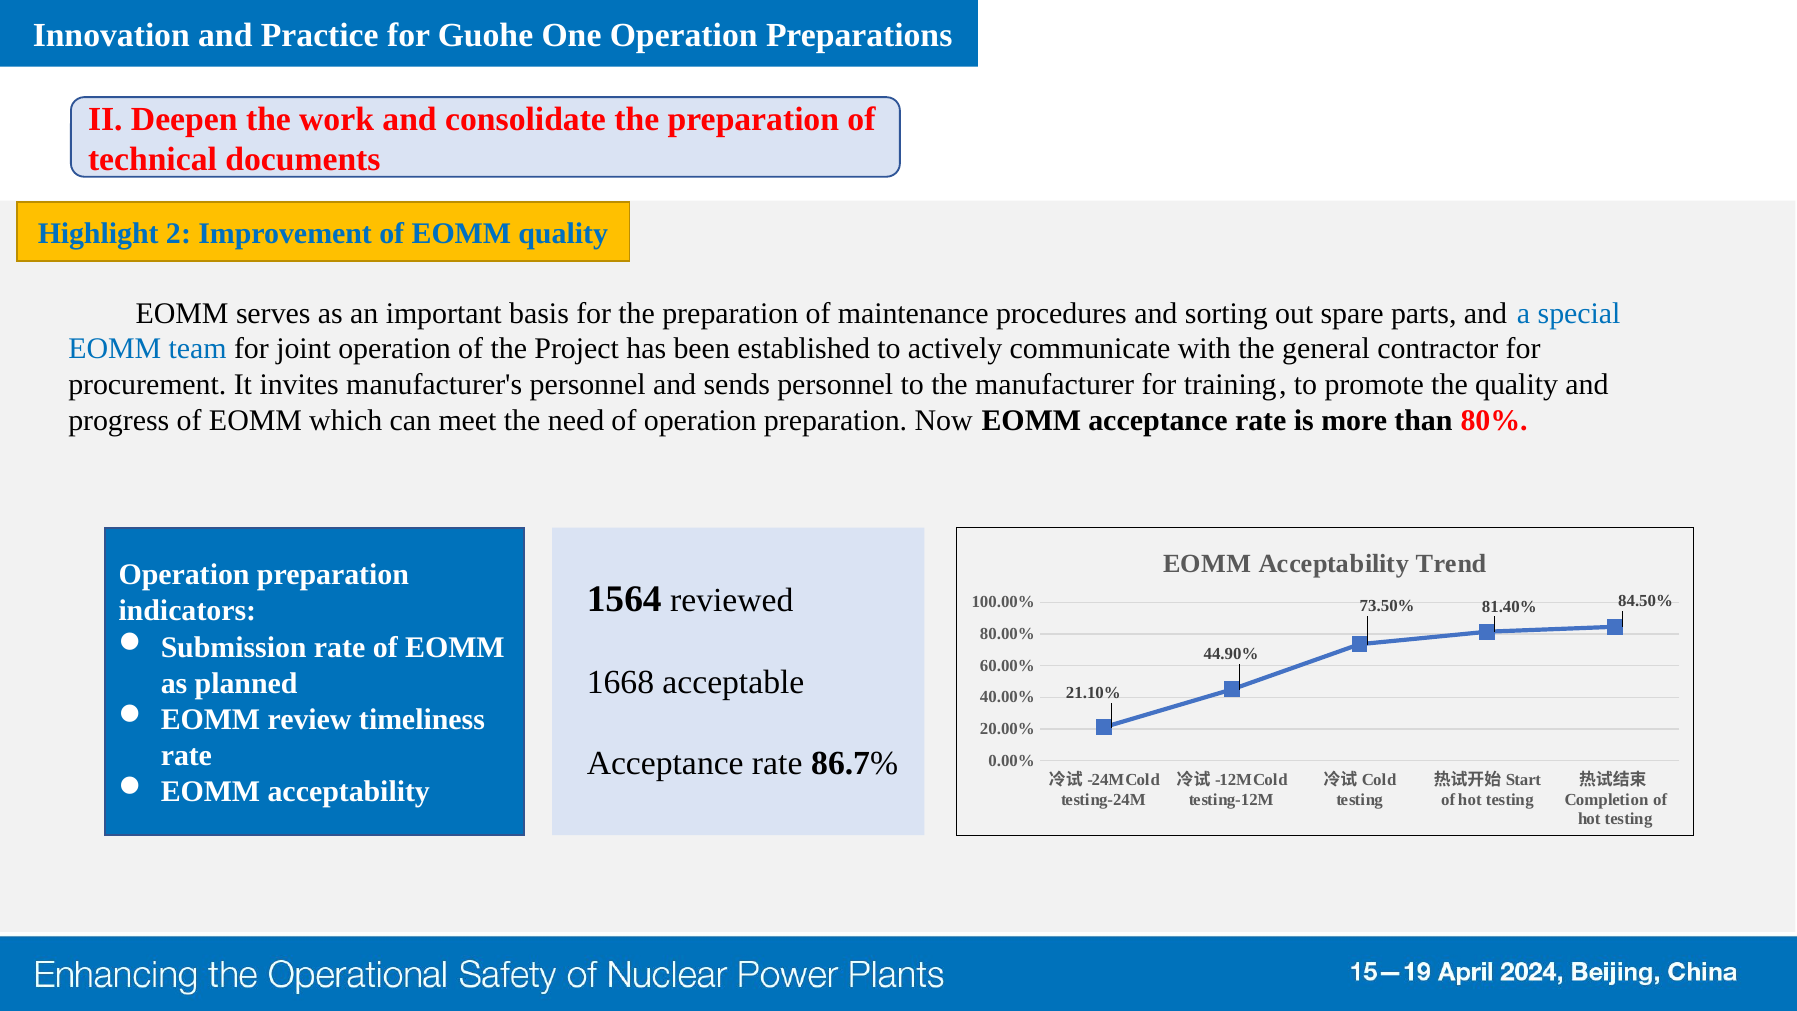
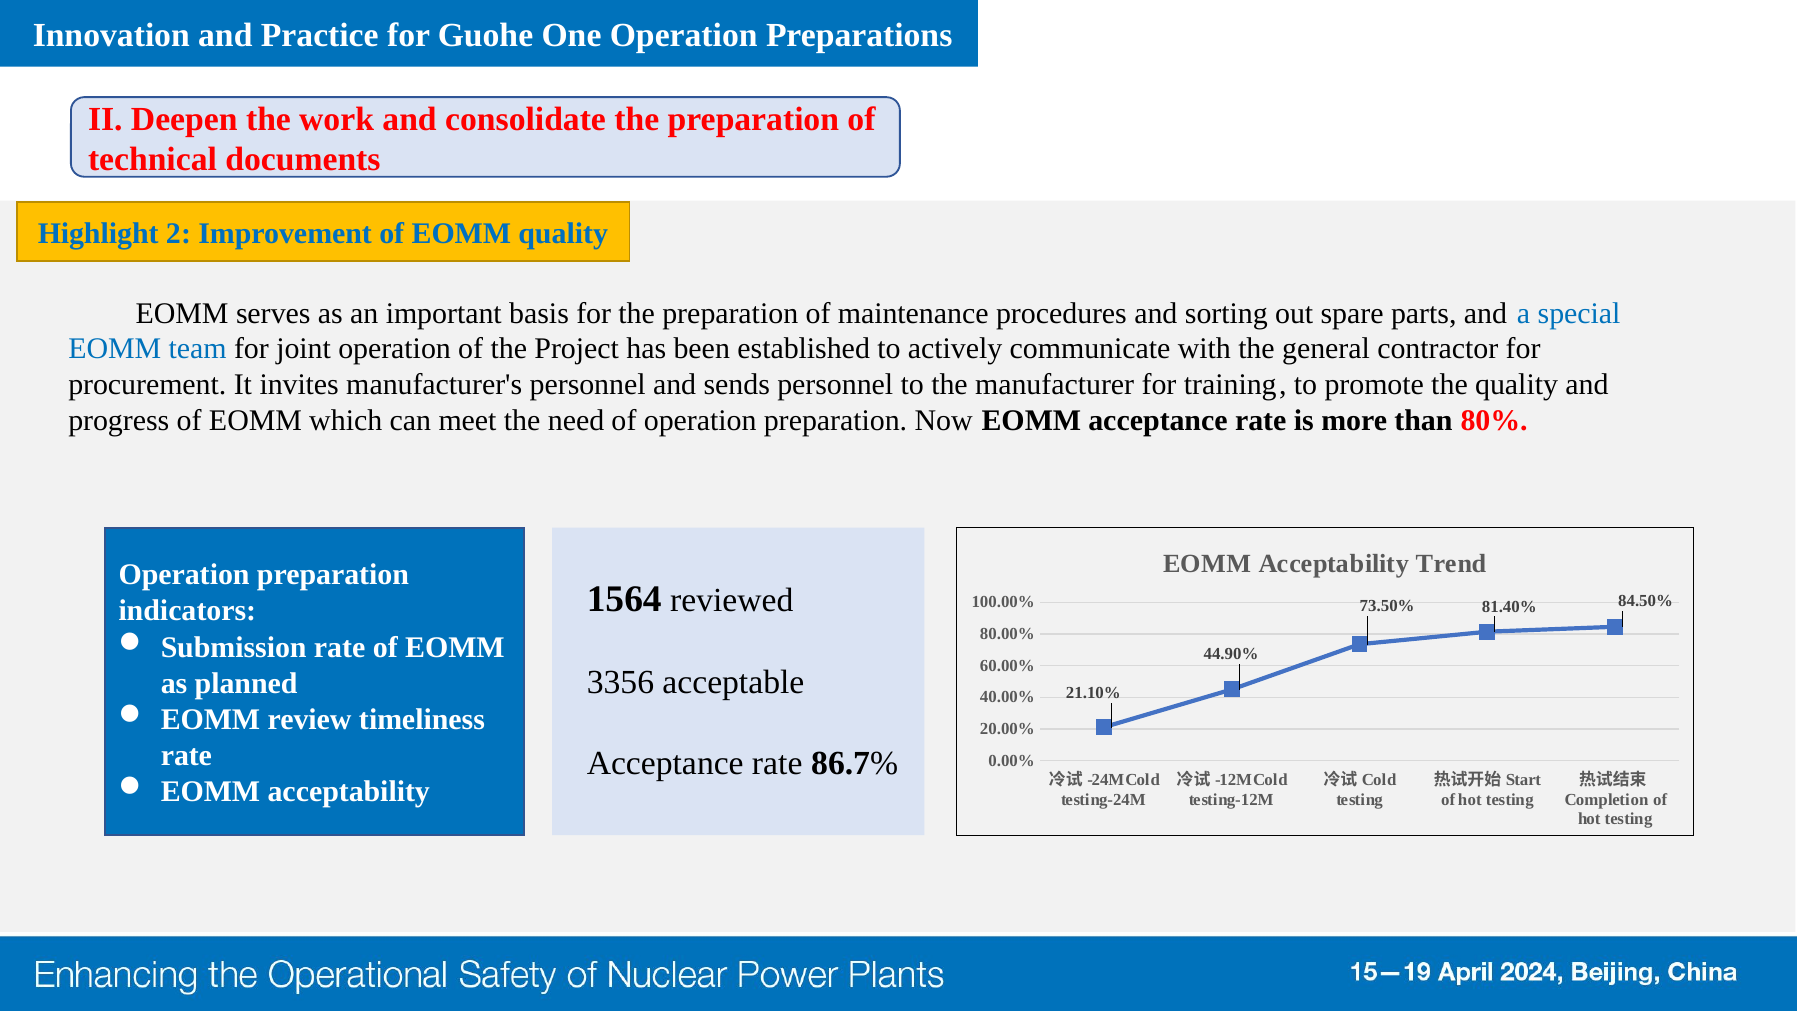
1668: 1668 -> 3356
